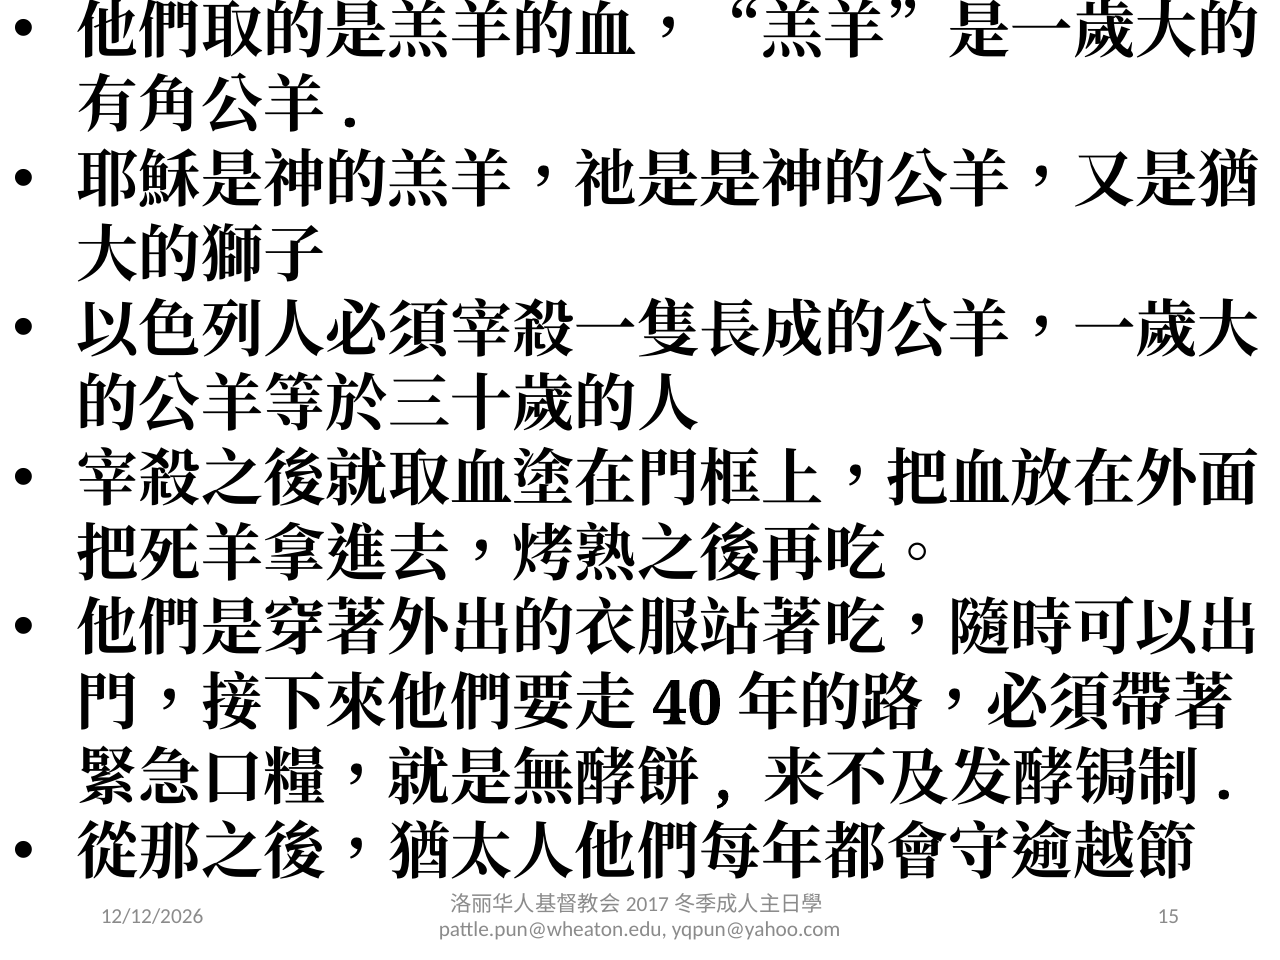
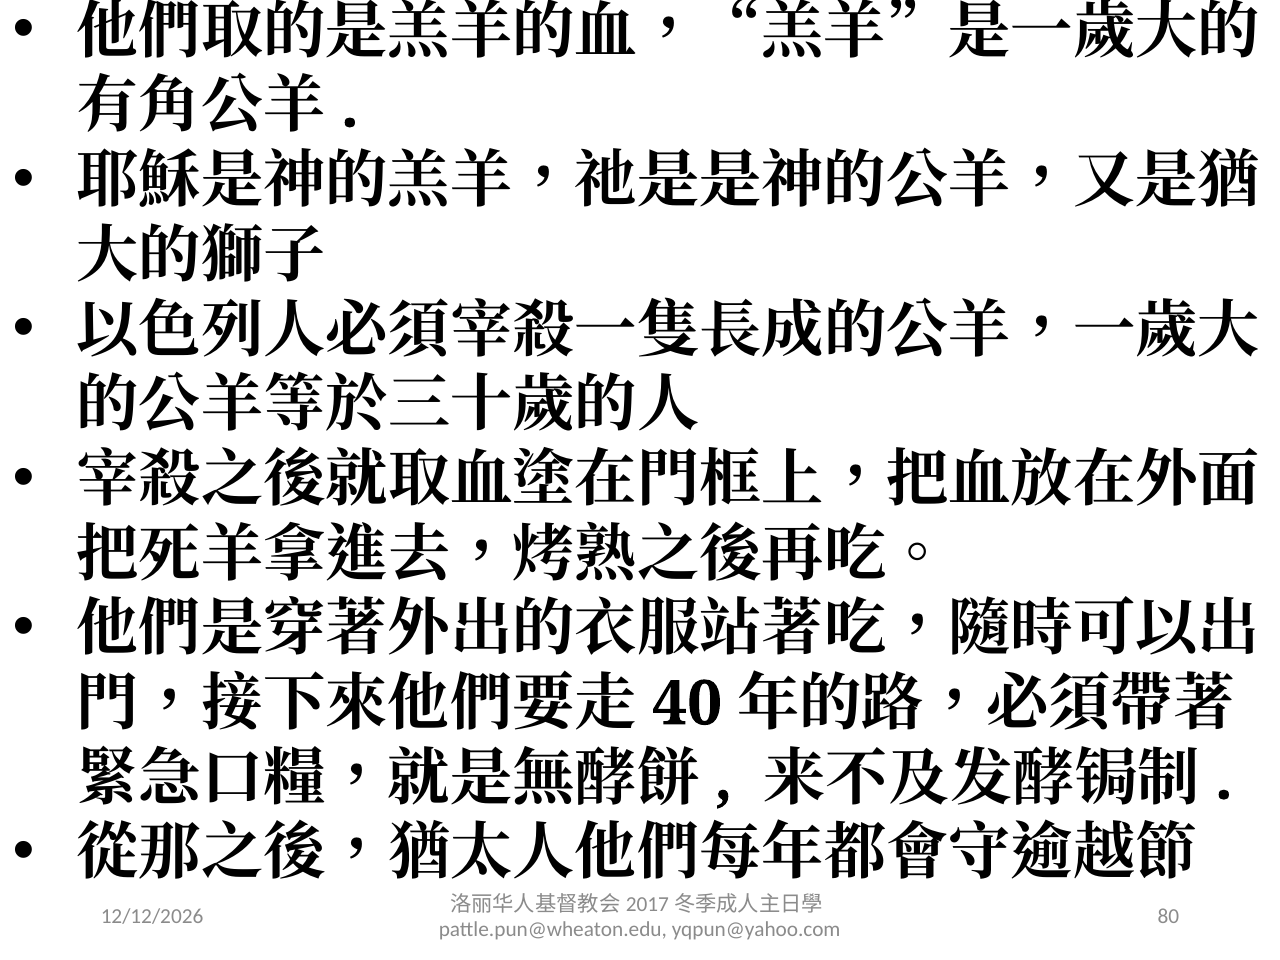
15: 15 -> 80
